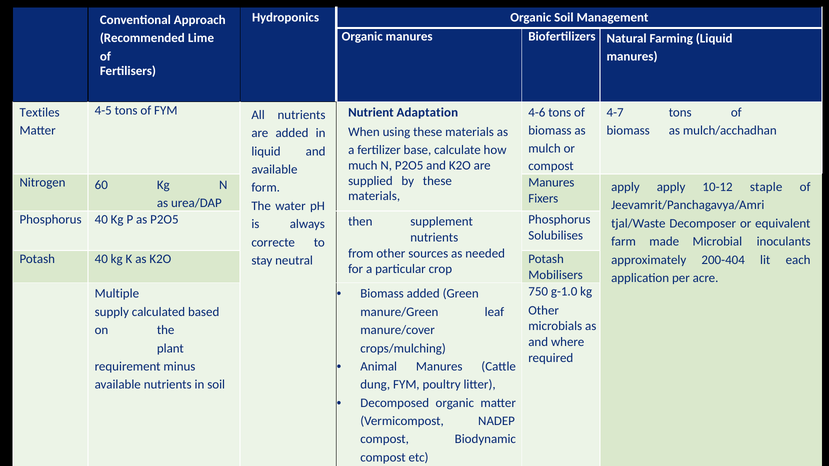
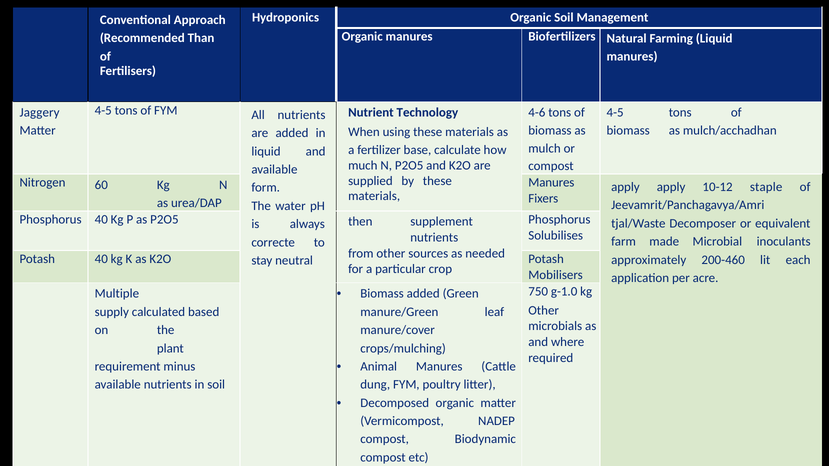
Lime: Lime -> Than
Textiles: Textiles -> Jaggery
Adaptation: Adaptation -> Technology
4-7 at (615, 113): 4-7 -> 4-5
200-404: 200-404 -> 200-460
